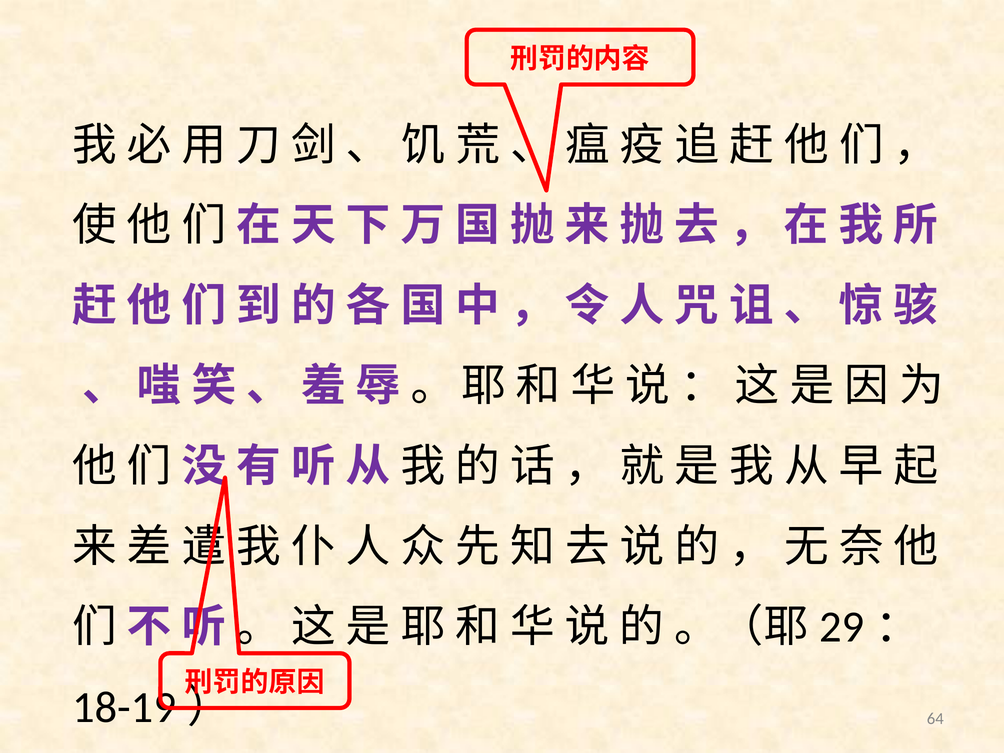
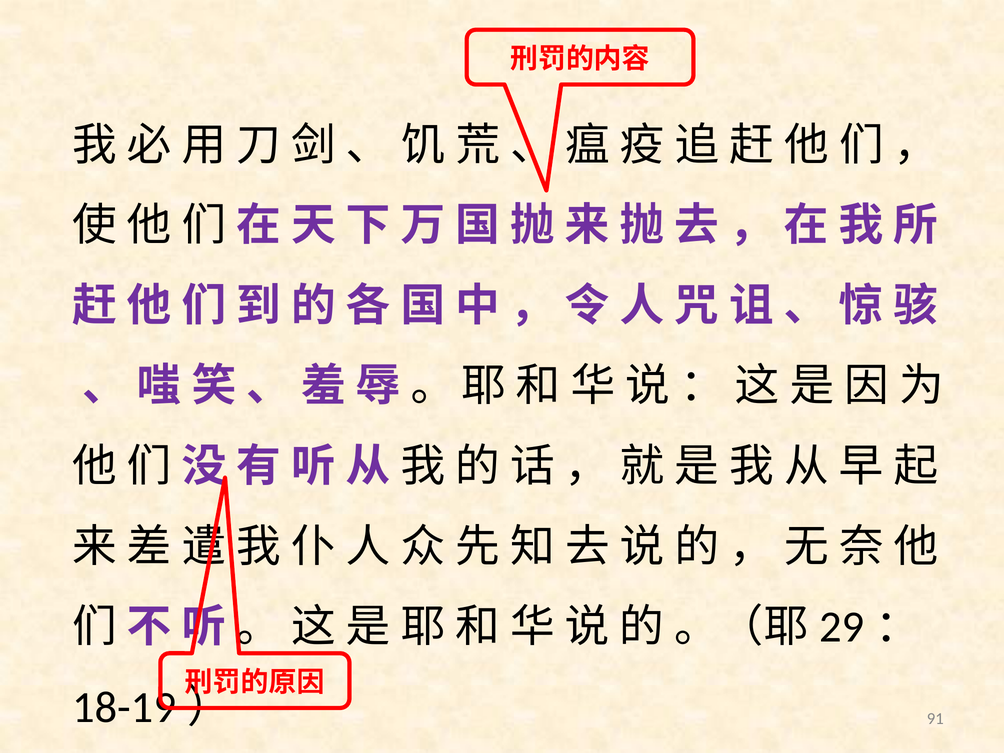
64: 64 -> 91
